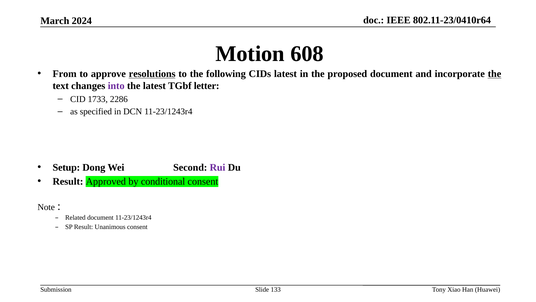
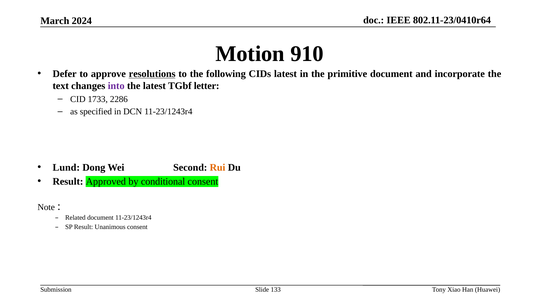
608: 608 -> 910
From: From -> Defer
proposed: proposed -> primitive
the at (495, 74) underline: present -> none
Setup: Setup -> Lund
Rui colour: purple -> orange
